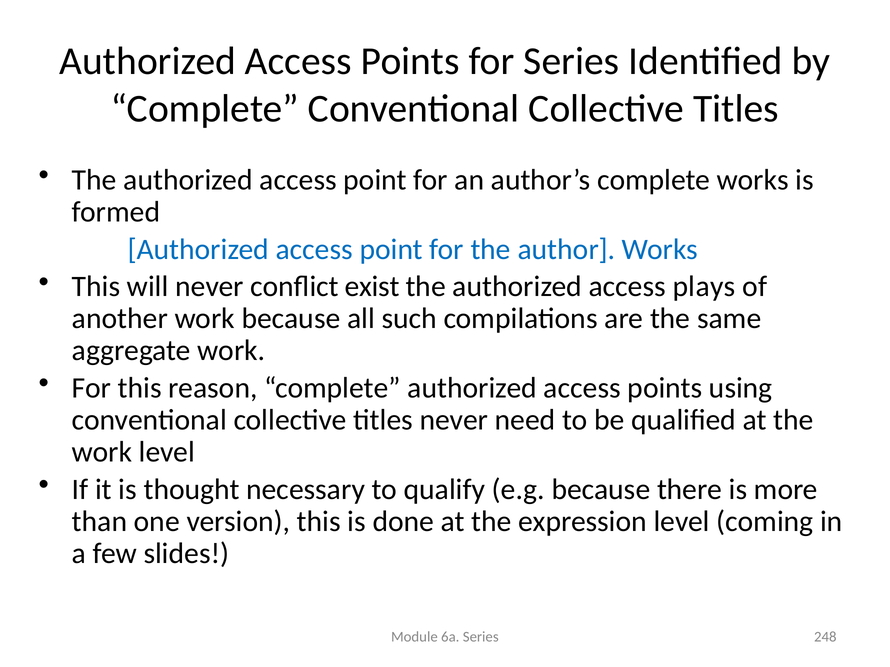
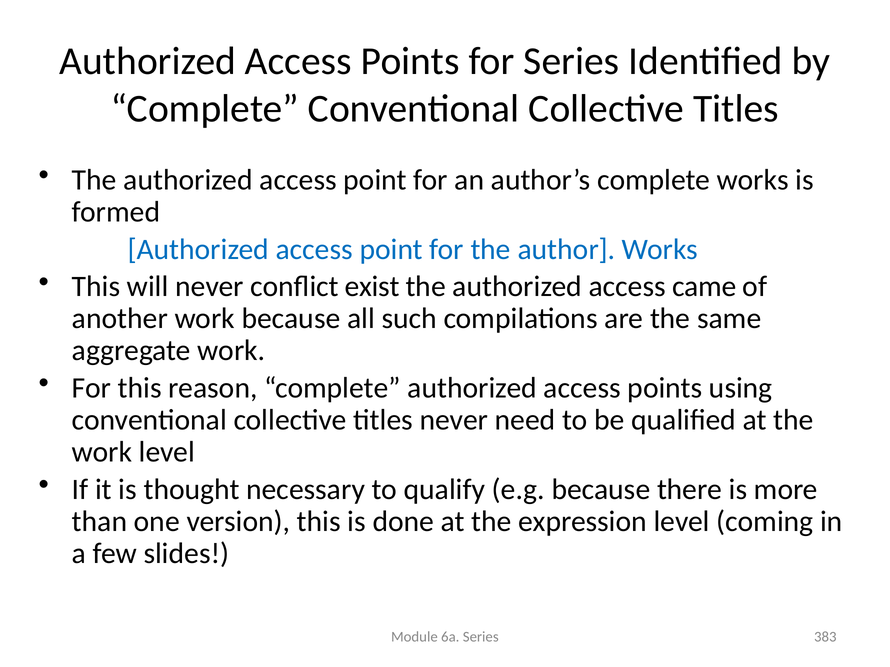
plays: plays -> came
248: 248 -> 383
